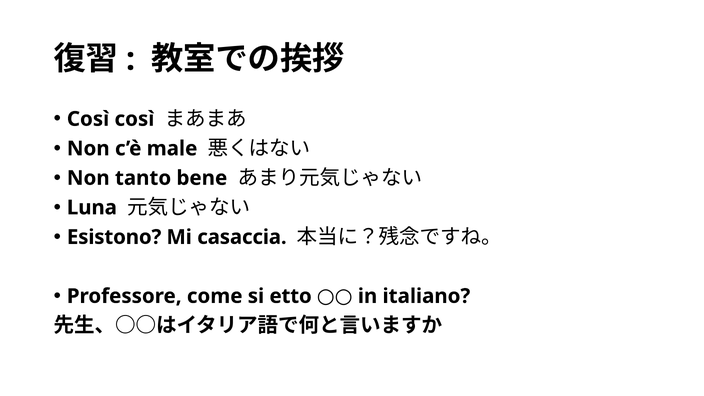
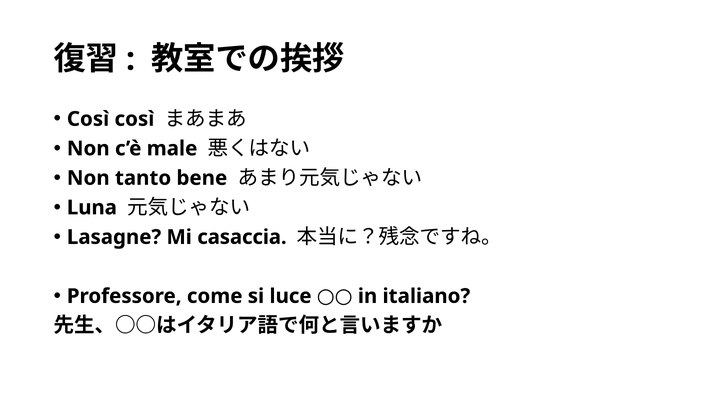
Esistono: Esistono -> Lasagne
etto: etto -> luce
